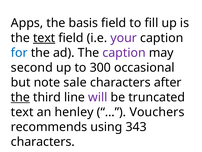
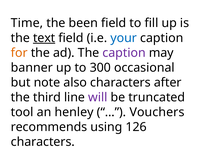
Apps: Apps -> Time
basis: basis -> been
your colour: purple -> blue
for colour: blue -> orange
second: second -> banner
sale: sale -> also
the at (20, 97) underline: present -> none
text at (22, 112): text -> tool
343: 343 -> 126
